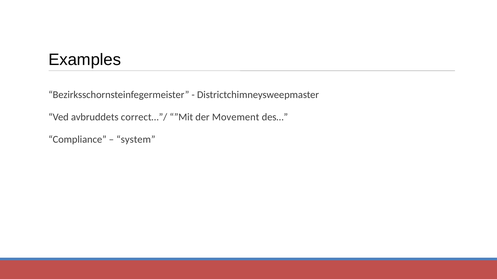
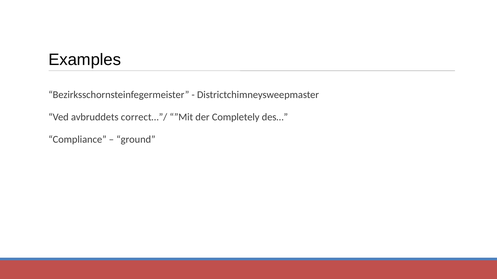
Movement: Movement -> Completely
system: system -> ground
